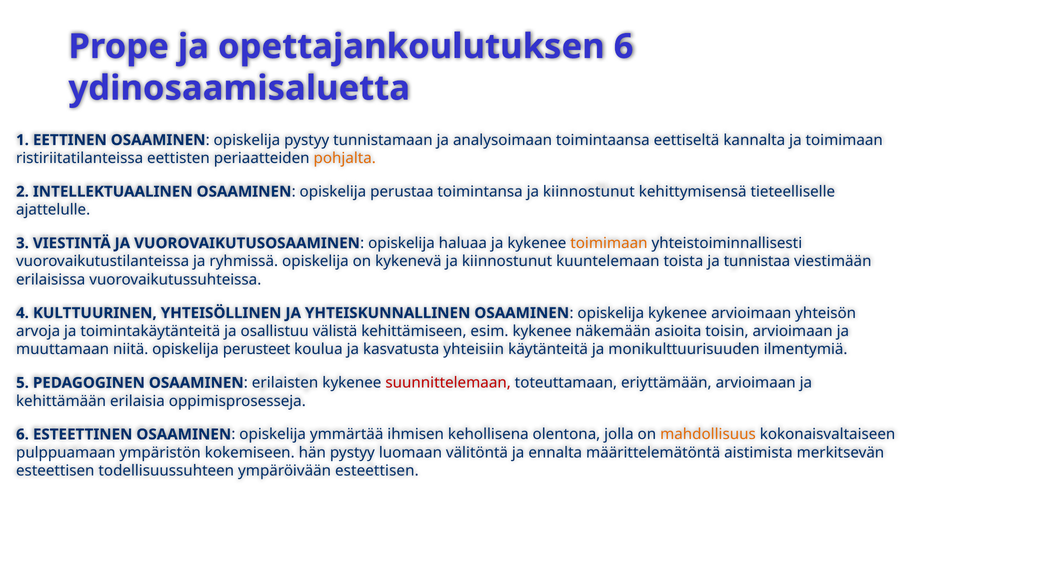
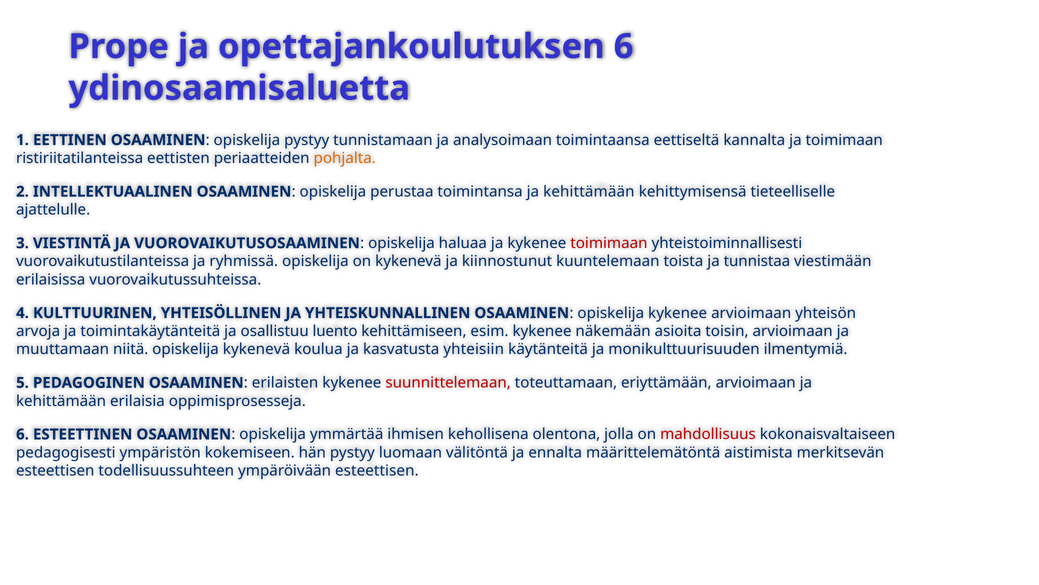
toimintansa ja kiinnostunut: kiinnostunut -> kehittämään
toimimaan at (609, 243) colour: orange -> red
välistä: välistä -> luento
opiskelija perusteet: perusteet -> kykenevä
mahdollisuus colour: orange -> red
pulppuamaan: pulppuamaan -> pedagogisesti
